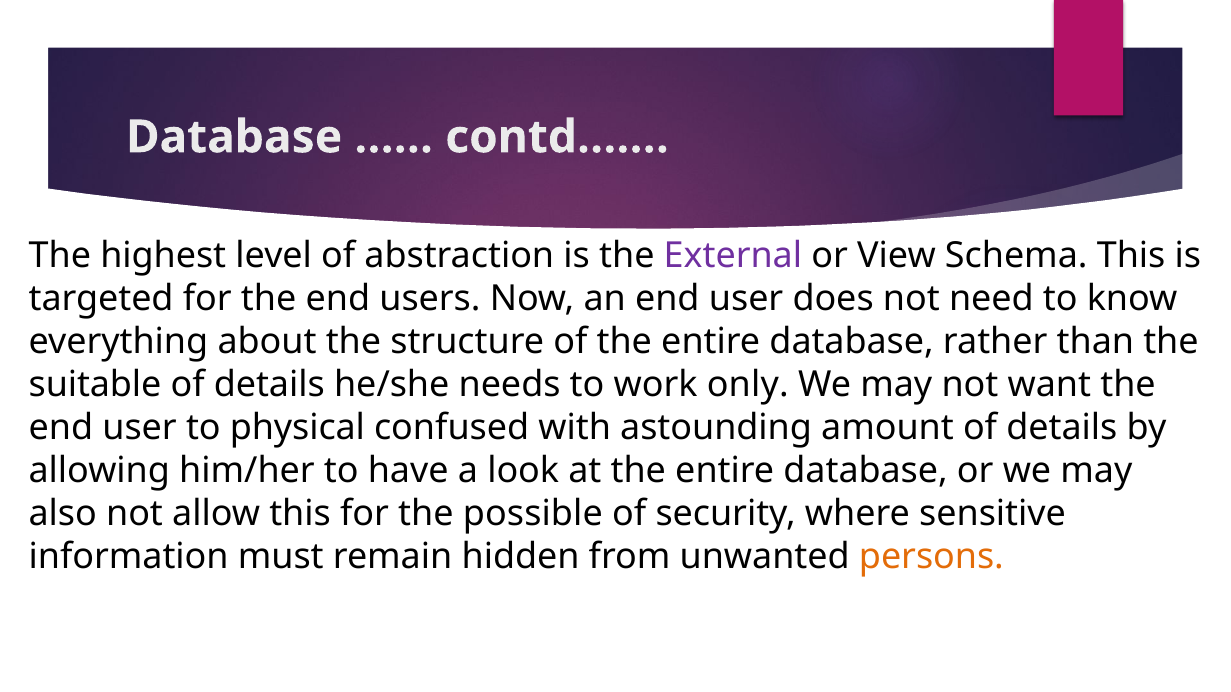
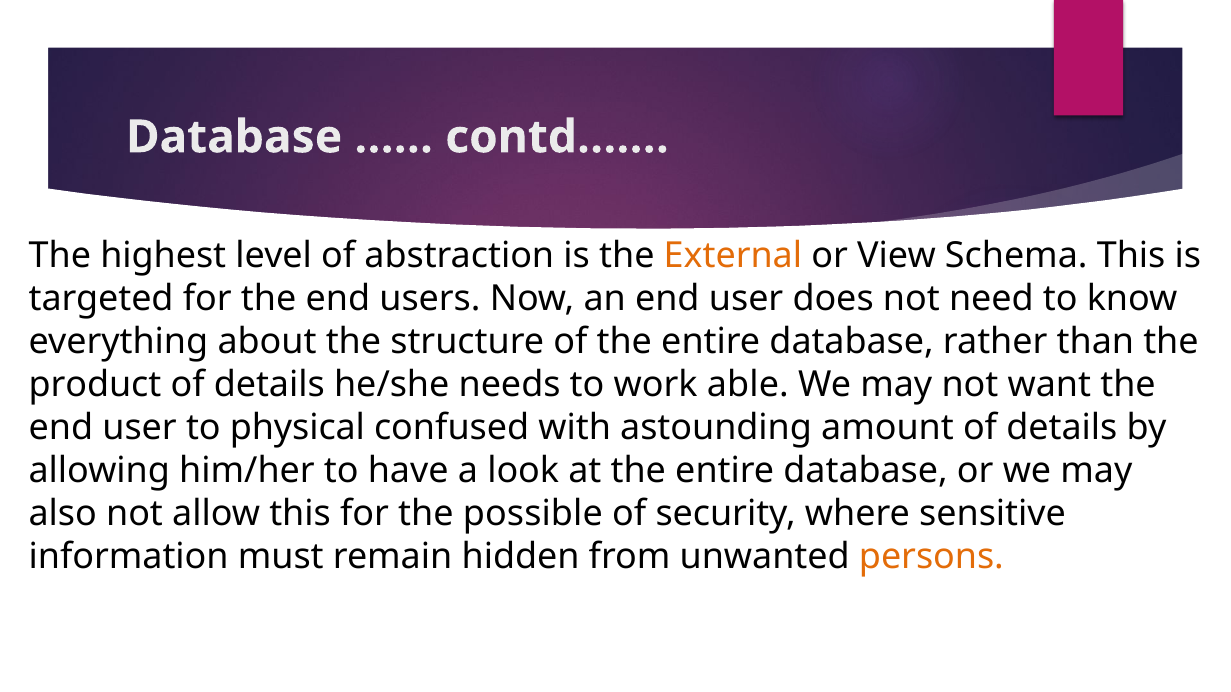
External colour: purple -> orange
suitable: suitable -> product
only: only -> able
